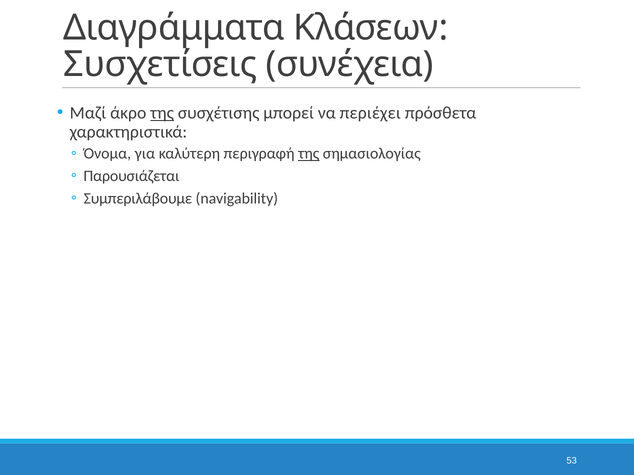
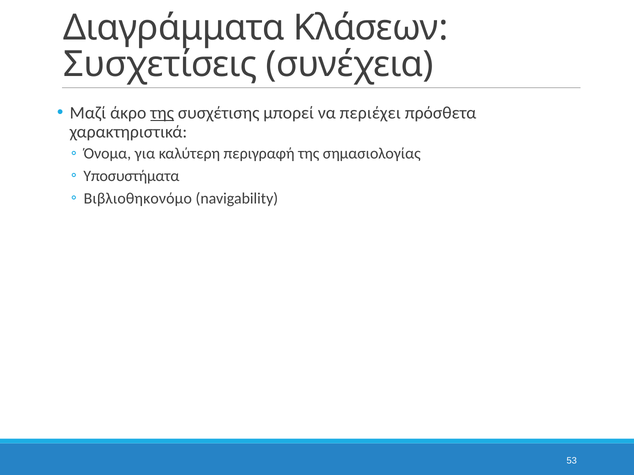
της at (309, 154) underline: present -> none
Παρουσιάζεται: Παρουσιάζεται -> Υποσυστήματα
Συμπεριλάβουμε: Συμπεριλάβουμε -> Βιβλιοθηκονόμο
